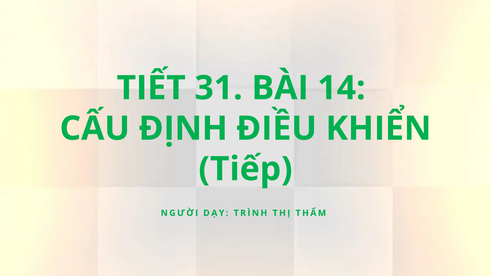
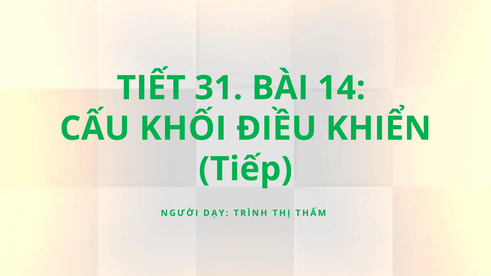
ĐỊNH: ĐỊNH -> KHỐI
